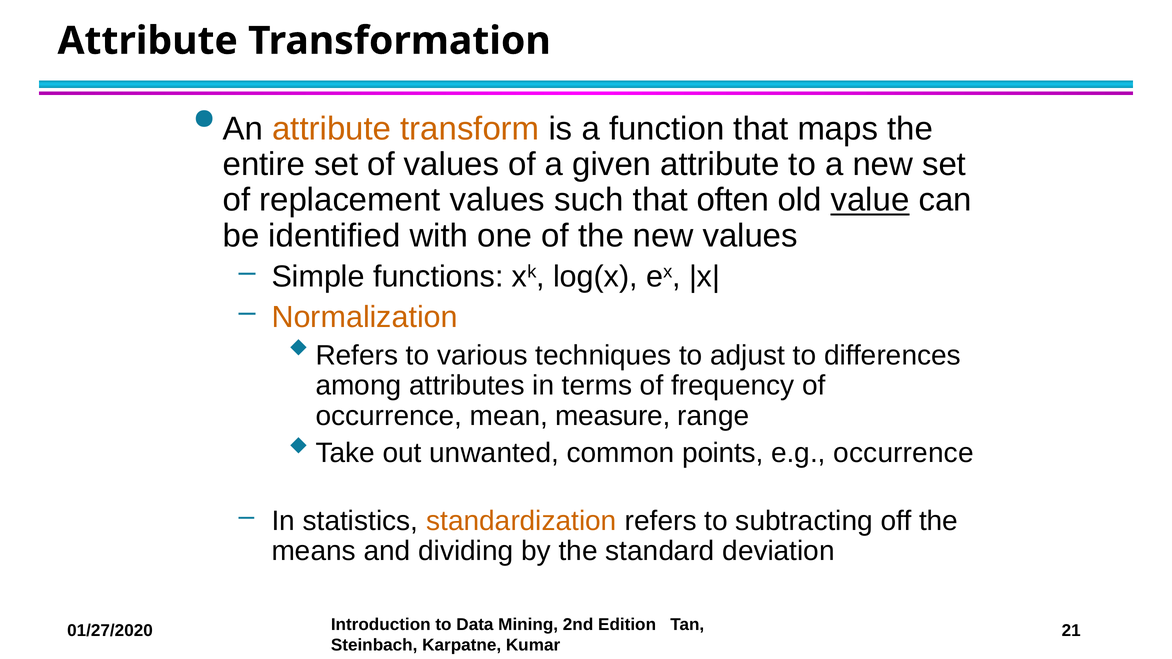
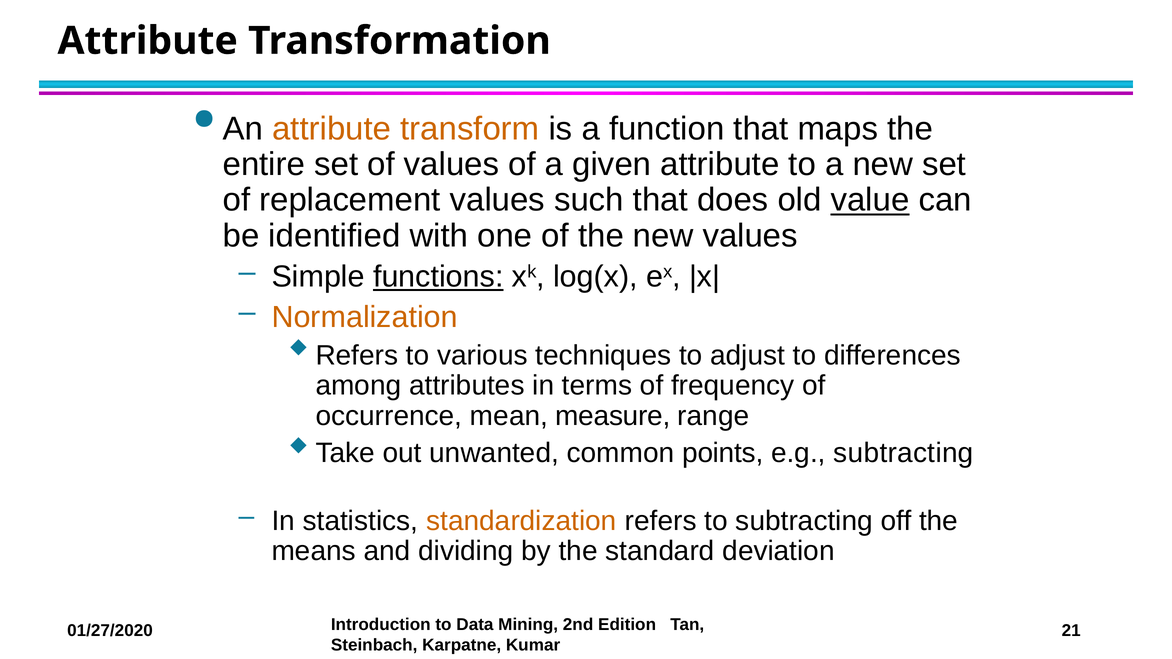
often: often -> does
functions underline: none -> present
e.g occurrence: occurrence -> subtracting
